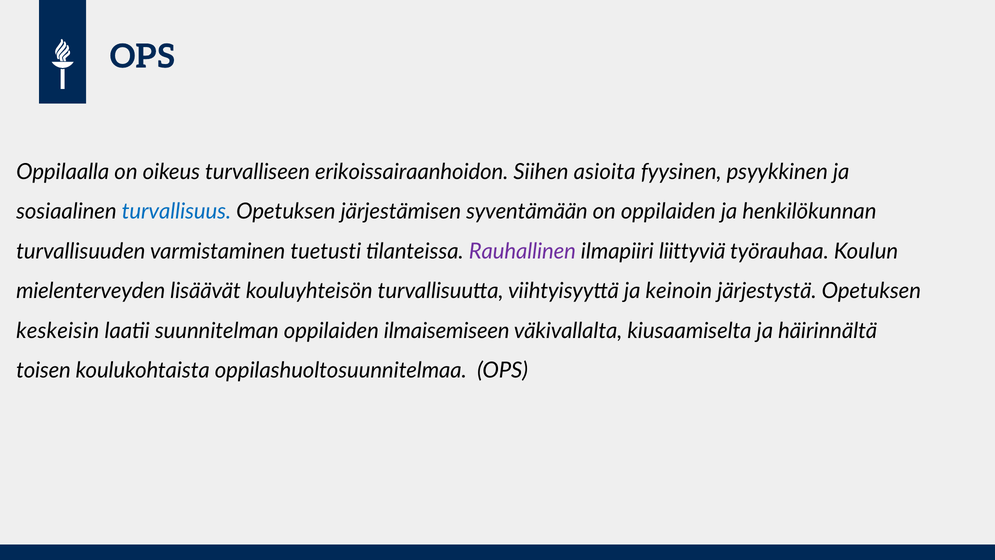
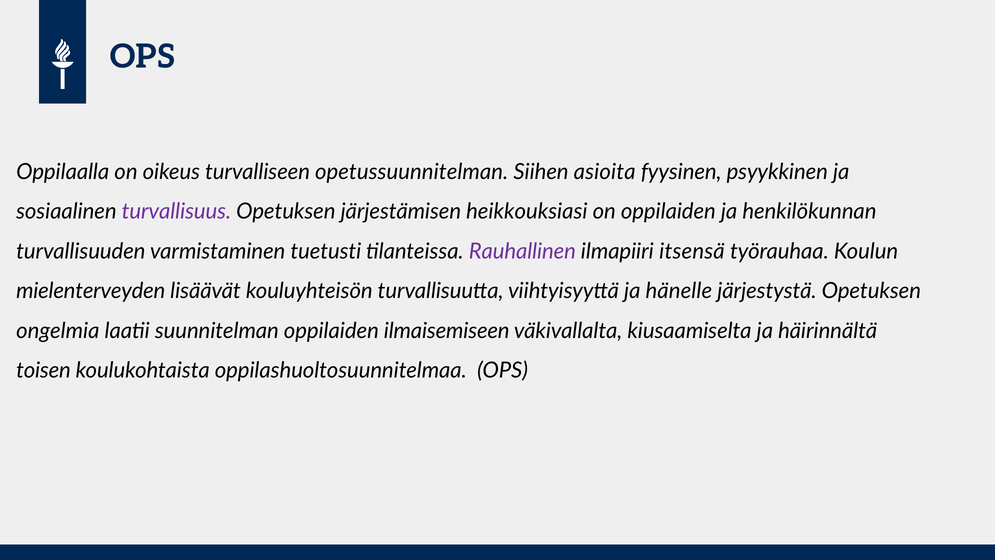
erikoissairaanhoidon: erikoissairaanhoidon -> opetussuunnitelman
turvallisuus colour: blue -> purple
syventämään: syventämään -> heikkouksiasi
liittyviä: liittyviä -> itsensä
keinoin: keinoin -> hänelle
keskeisin: keskeisin -> ongelmia
